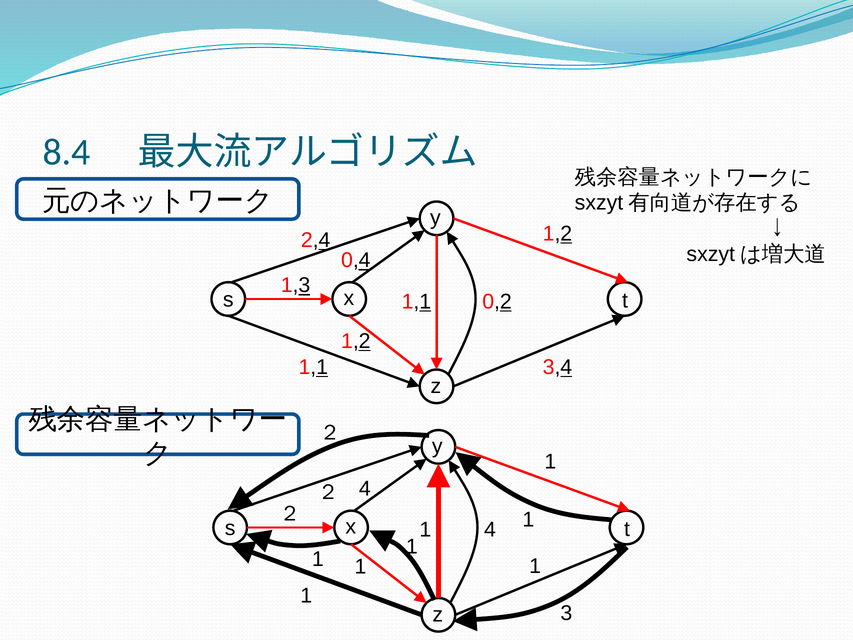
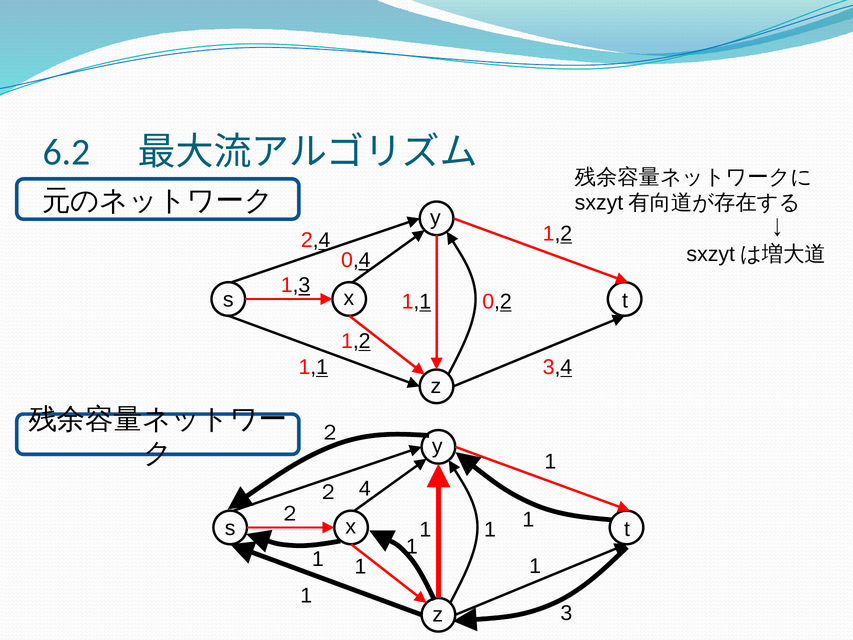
8.4: 8.4 -> 6.2
4 at (490, 530): 4 -> 1
